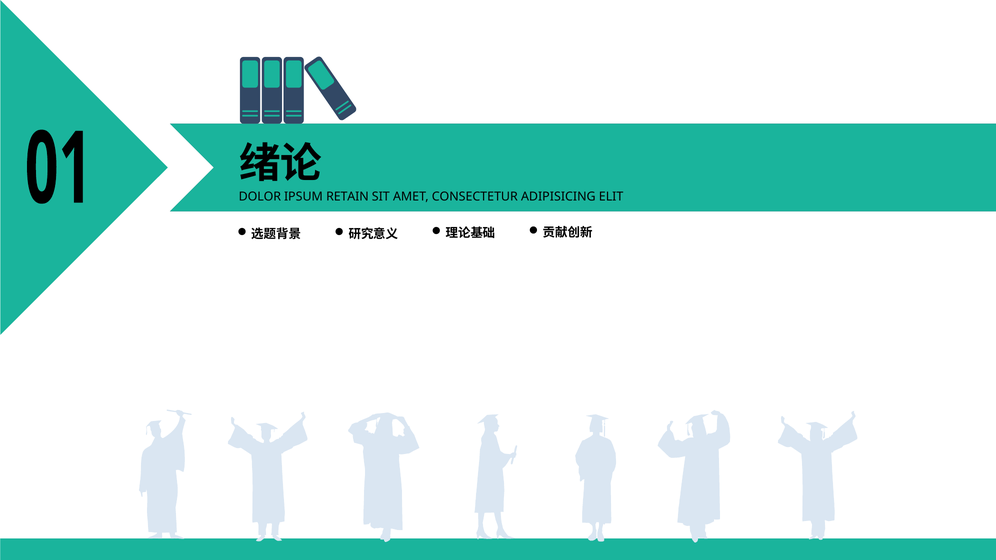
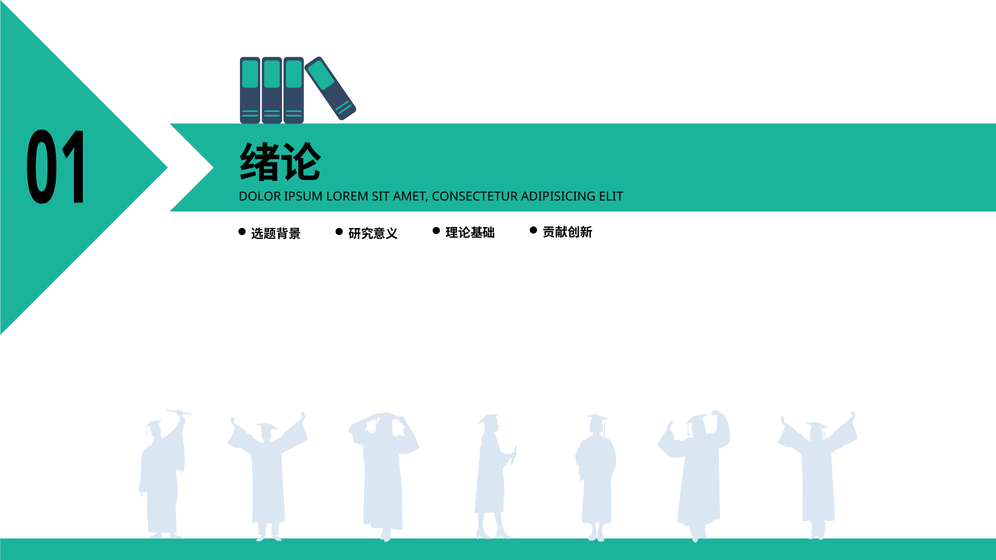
RETAIN: RETAIN -> LOREM
